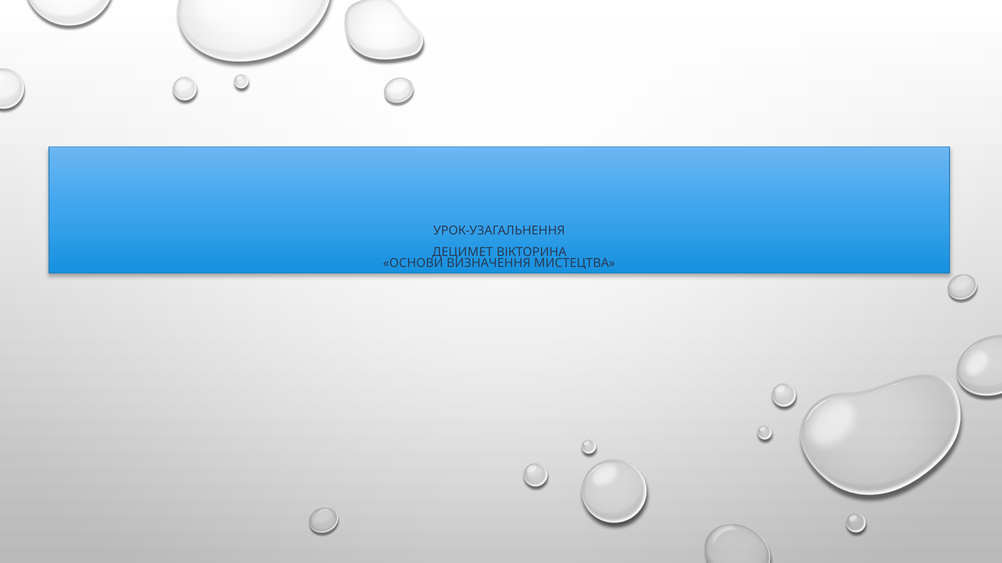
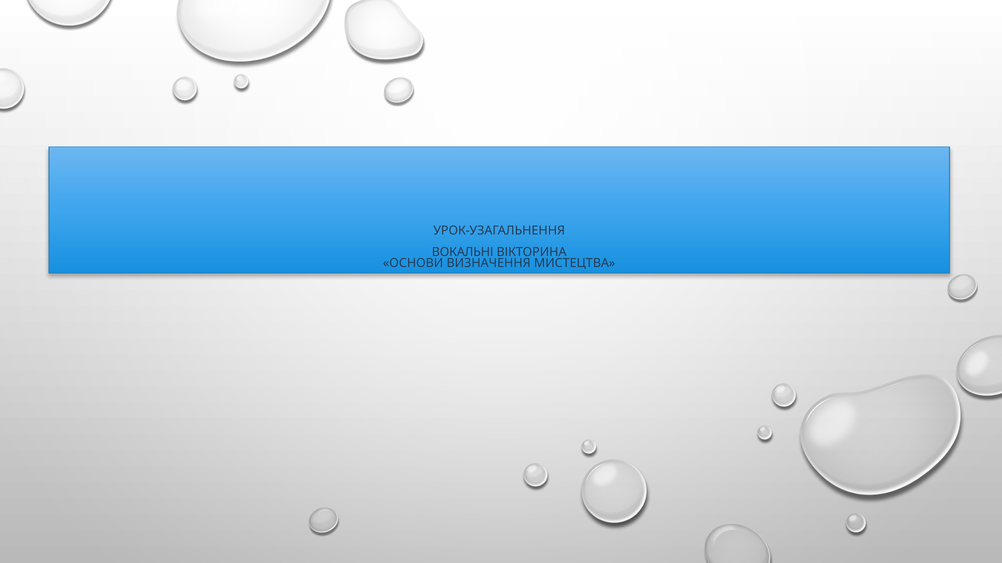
ДЕЦИМЕТ: ДЕЦИМЕТ -> ВОКАЛЬНІ
